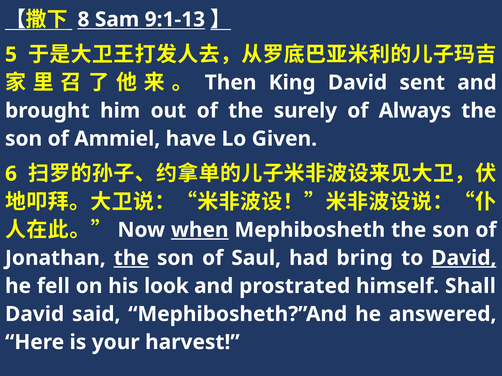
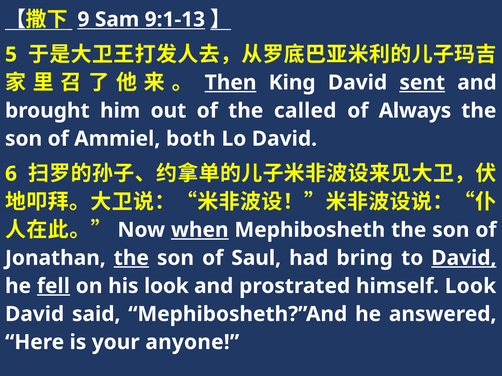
8: 8 -> 9
Then underline: none -> present
sent underline: none -> present
surely: surely -> called
have: have -> both
Lo Given: Given -> David
fell underline: none -> present
himself Shall: Shall -> Look
harvest: harvest -> anyone
